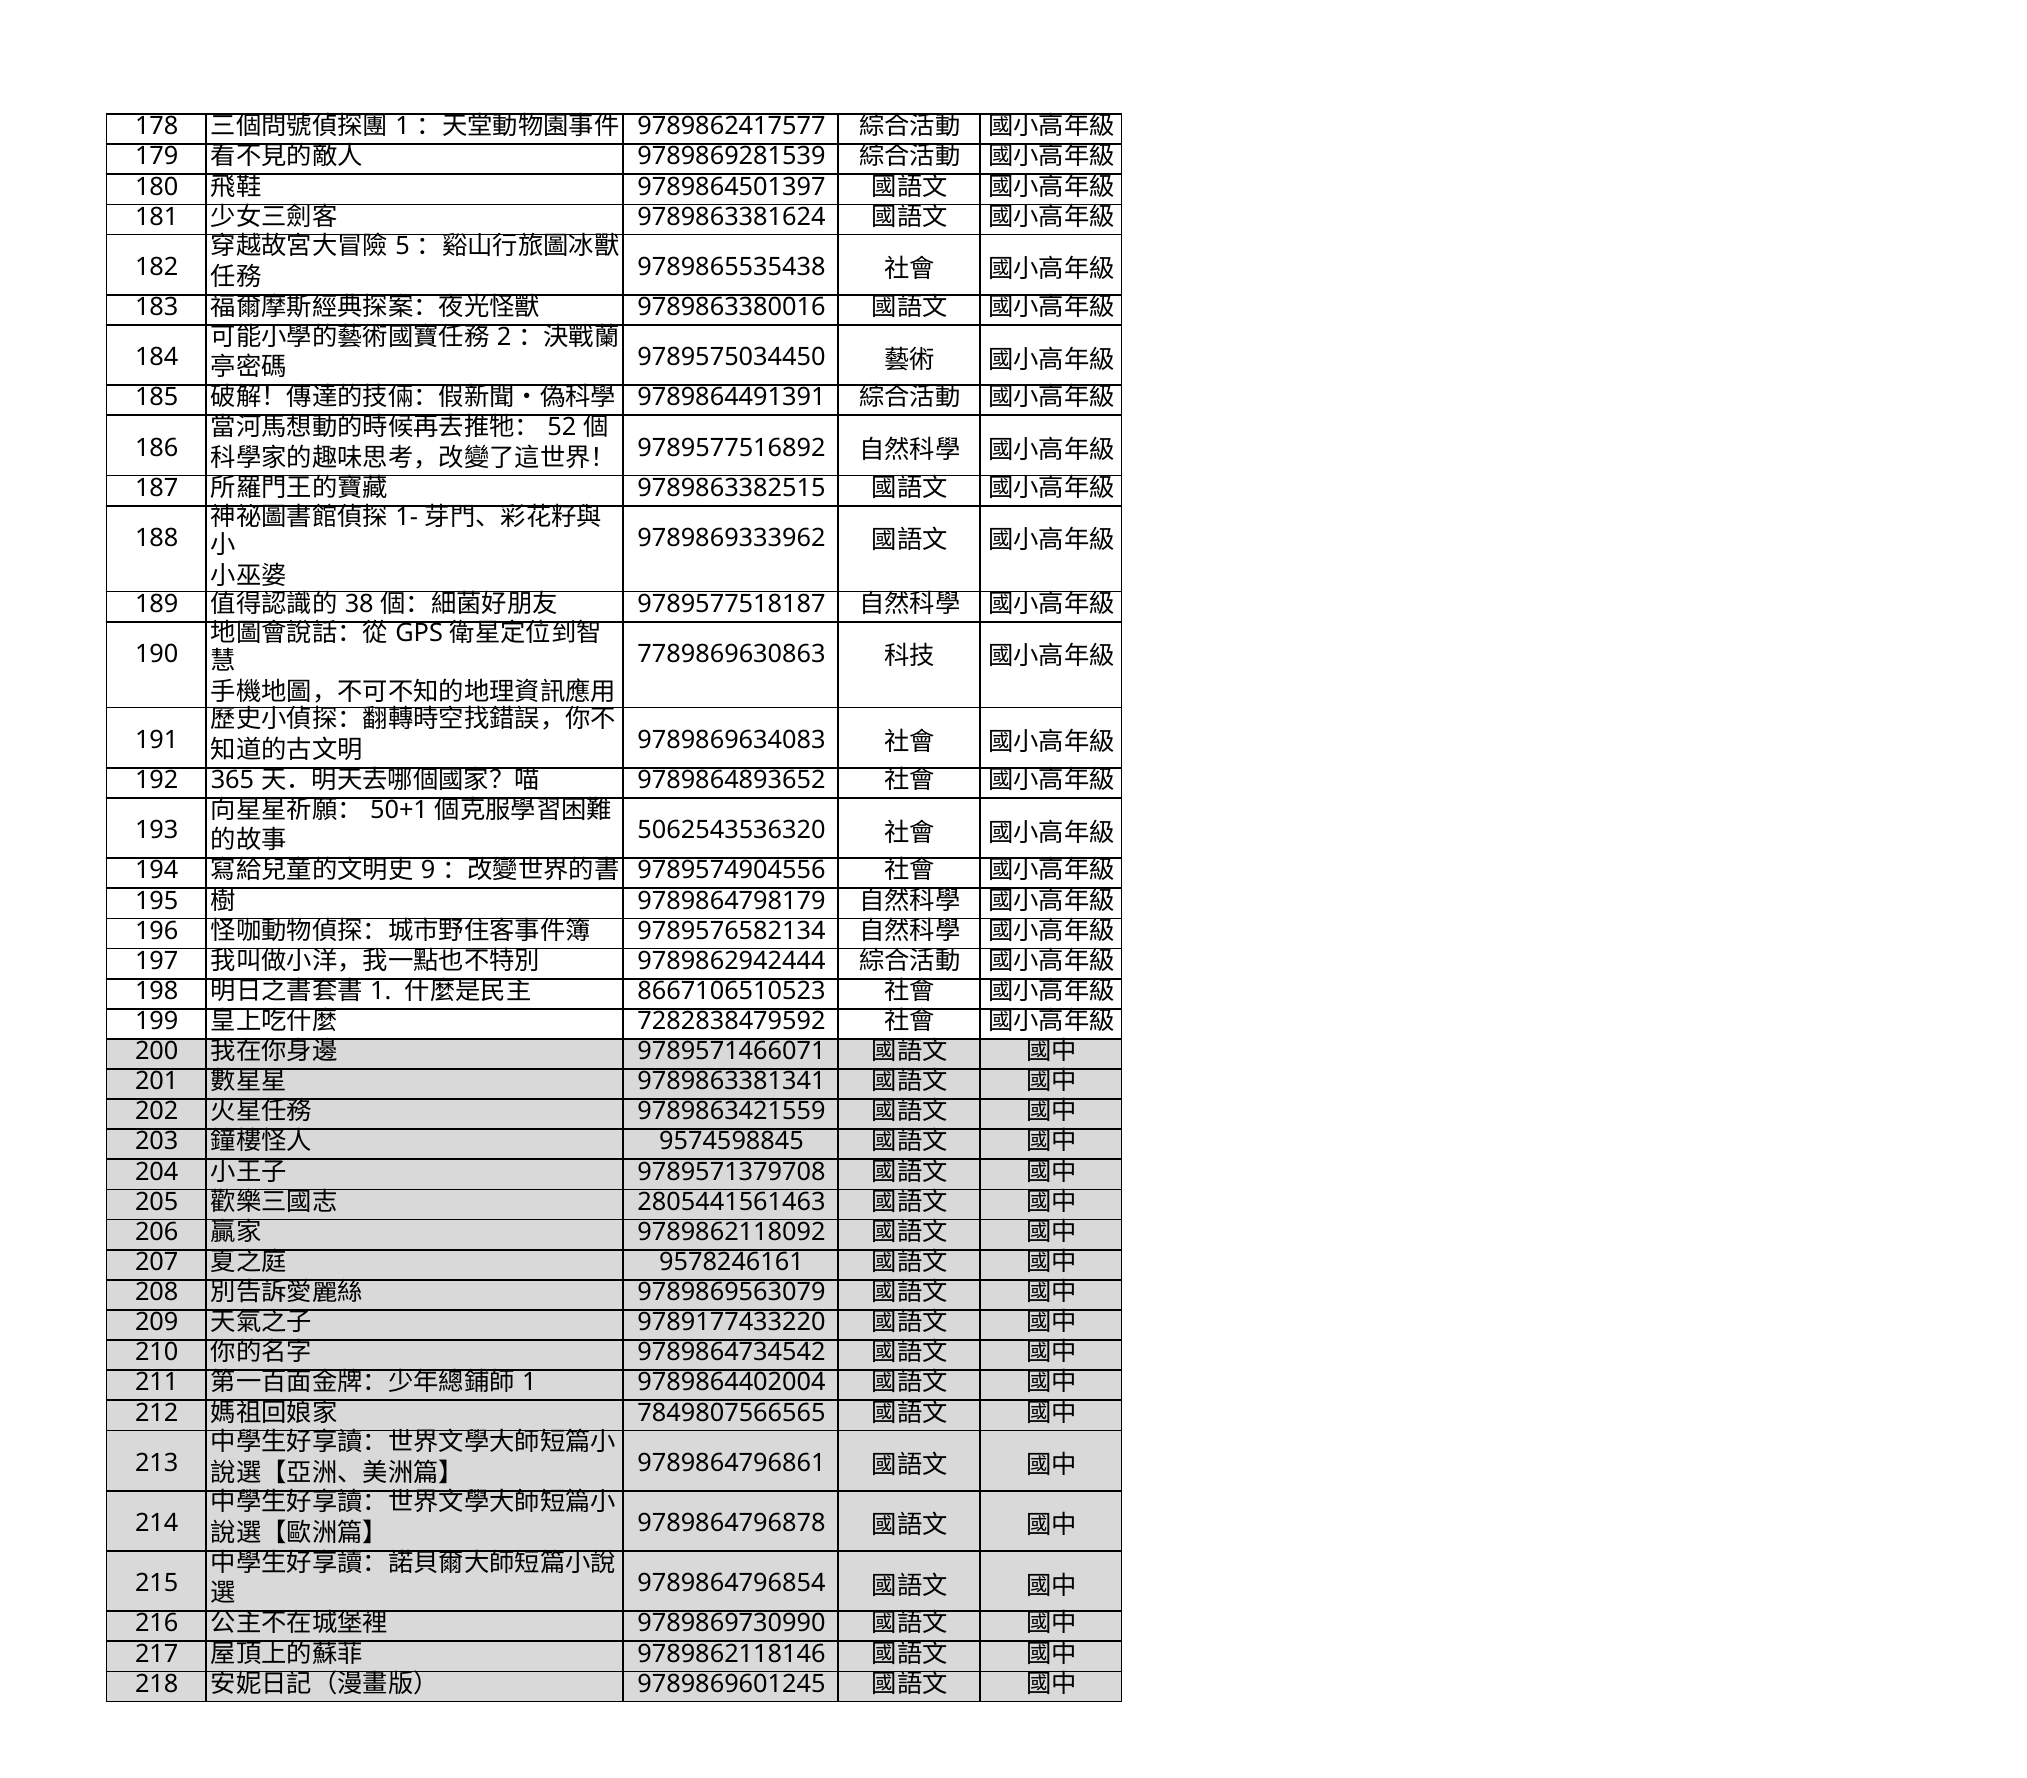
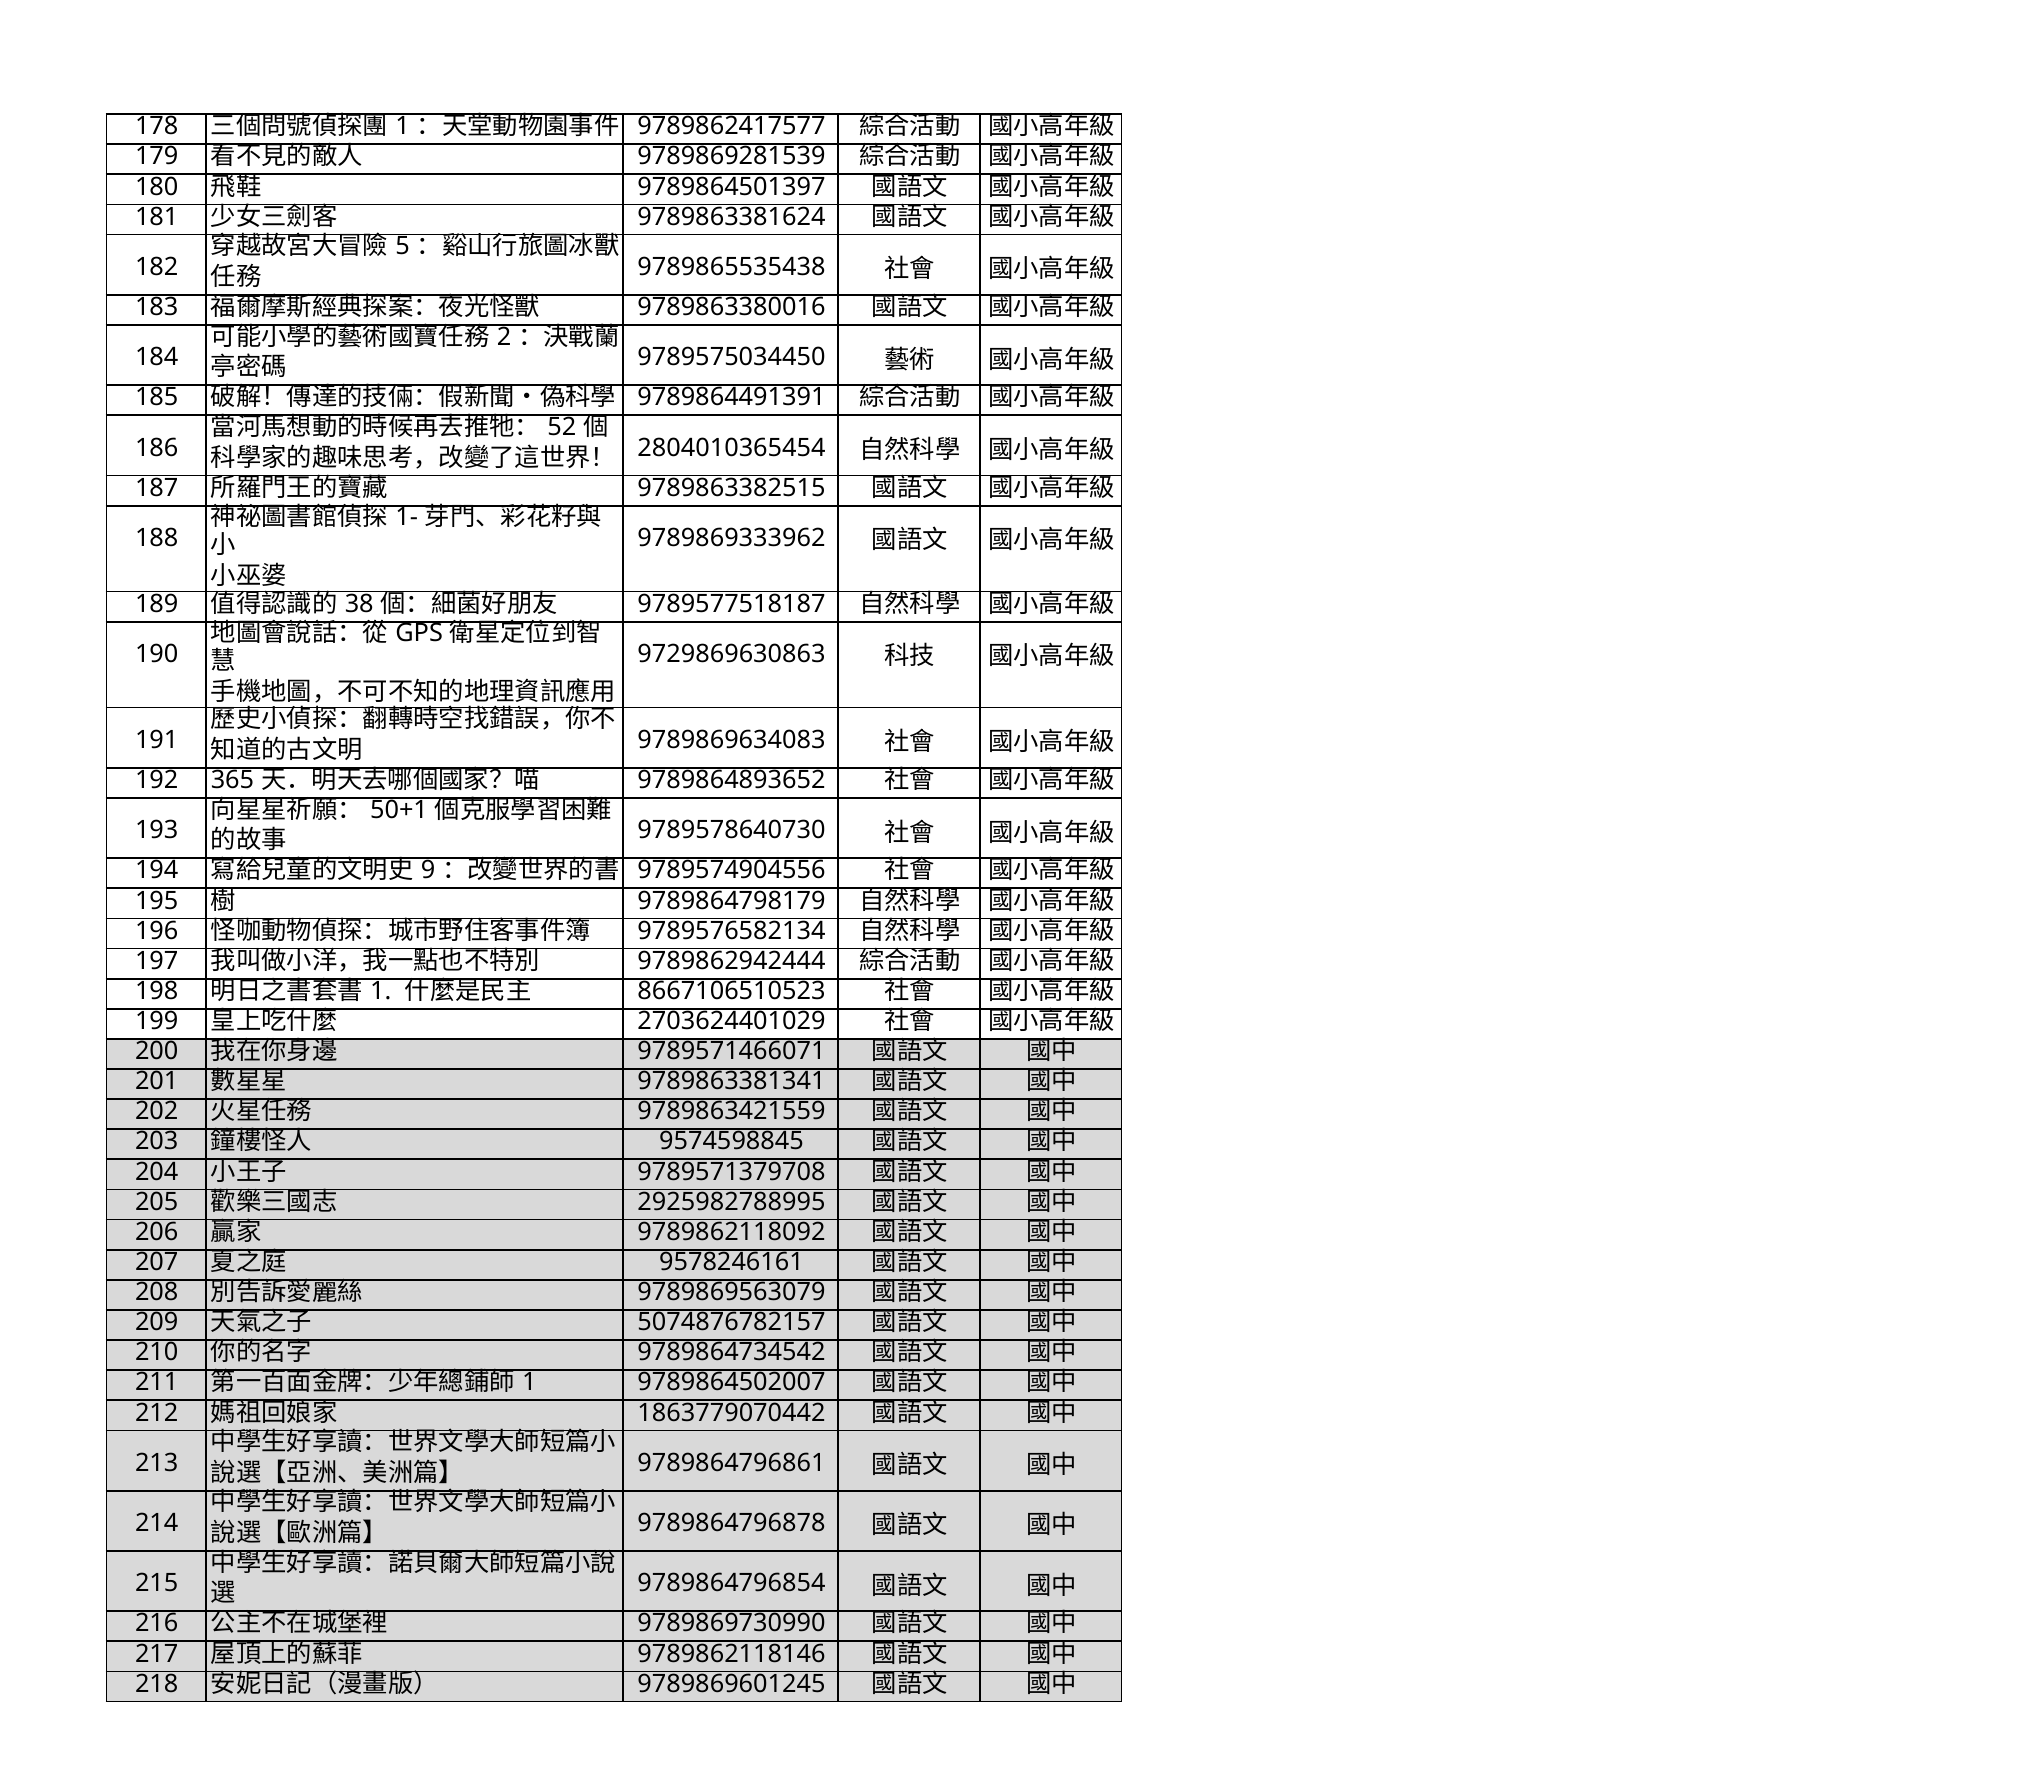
9789577516892: 9789577516892 -> 2804010365454
7789869630863: 7789869630863 -> 9729869630863
5062543536320: 5062543536320 -> 9789578640730
7282838479592: 7282838479592 -> 2703624401029
2805441561463: 2805441561463 -> 2925982788995
9789177433220: 9789177433220 -> 5074876782157
9789864402004: 9789864402004 -> 9789864502007
7849807566565: 7849807566565 -> 1863779070442
